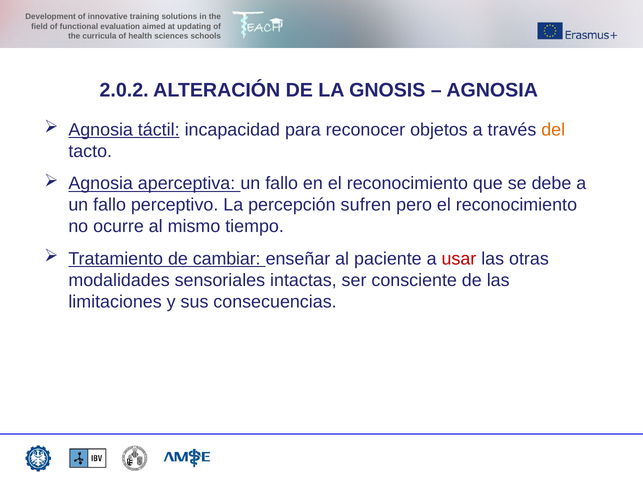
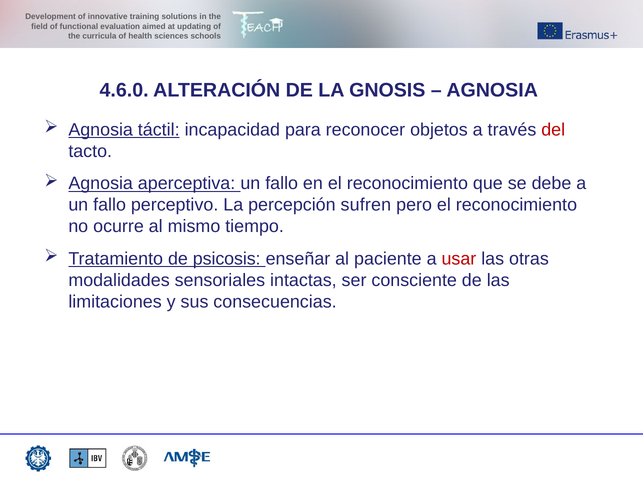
2.0.2: 2.0.2 -> 4.6.0
del colour: orange -> red
cambiar: cambiar -> psicosis
